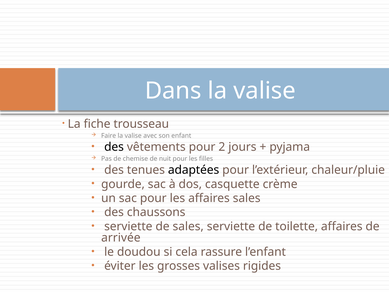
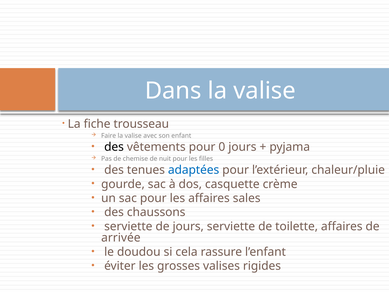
2: 2 -> 0
adaptées colour: black -> blue
de sales: sales -> jours
